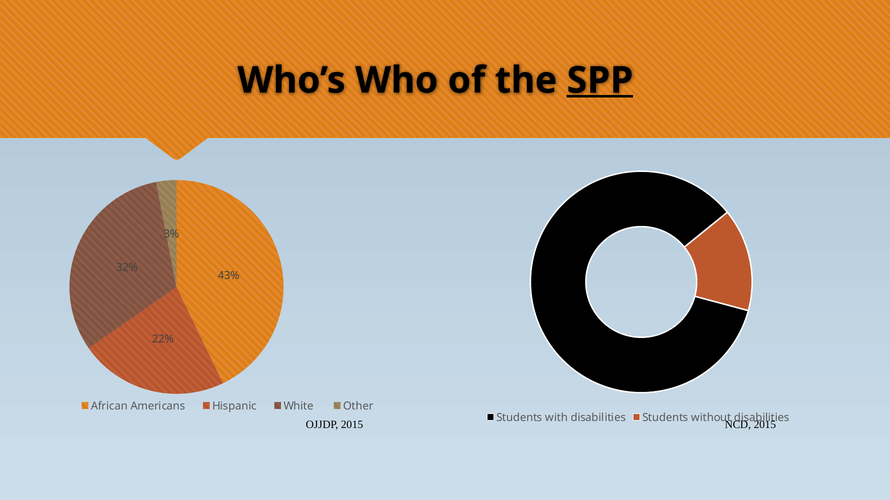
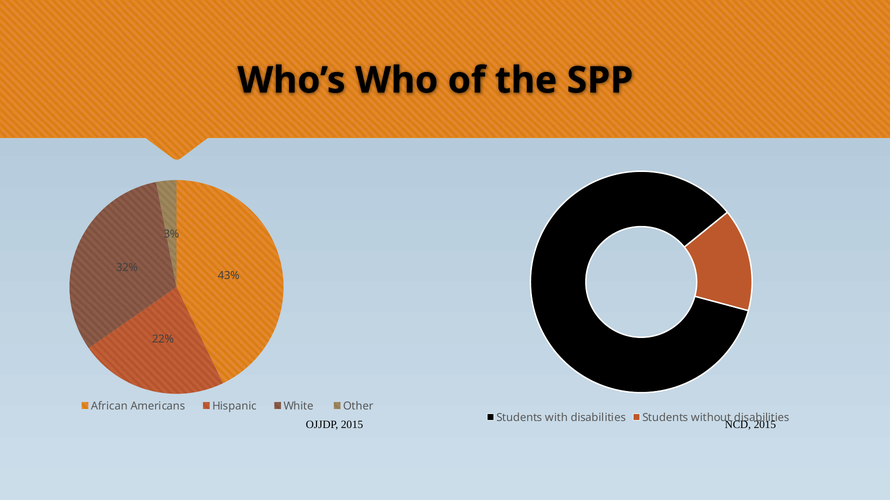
SPP underline: present -> none
